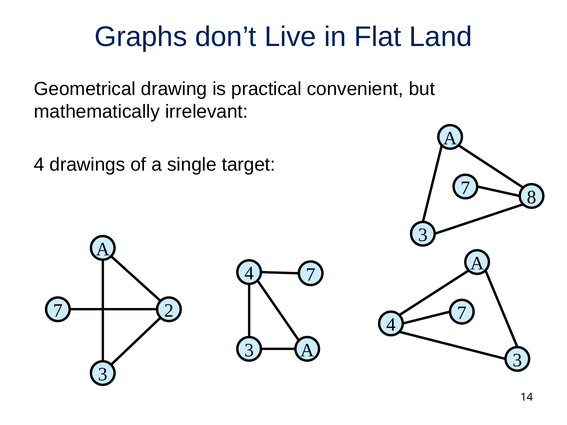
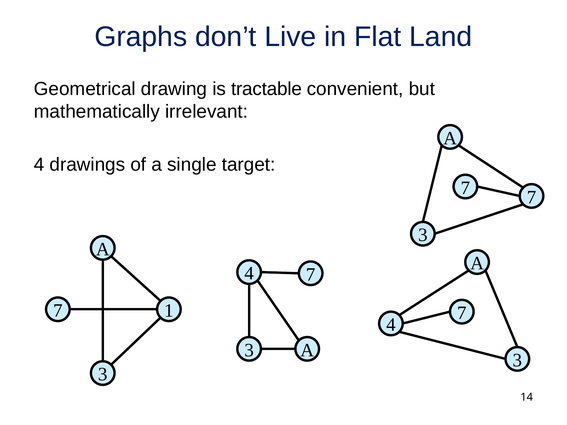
practical: practical -> tractable
8 at (532, 197): 8 -> 7
2: 2 -> 1
